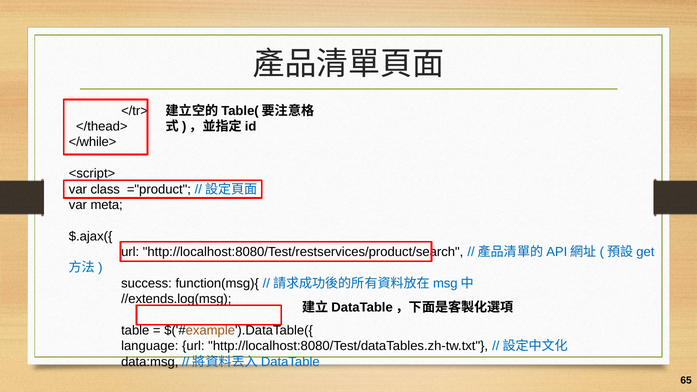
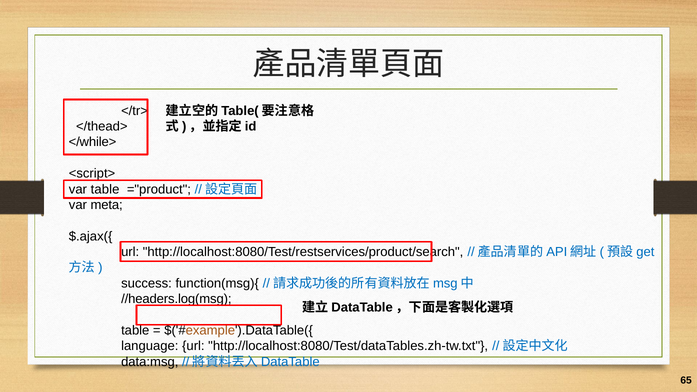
var class: class -> table
//extends.log(msg: //extends.log(msg -> //headers.log(msg
